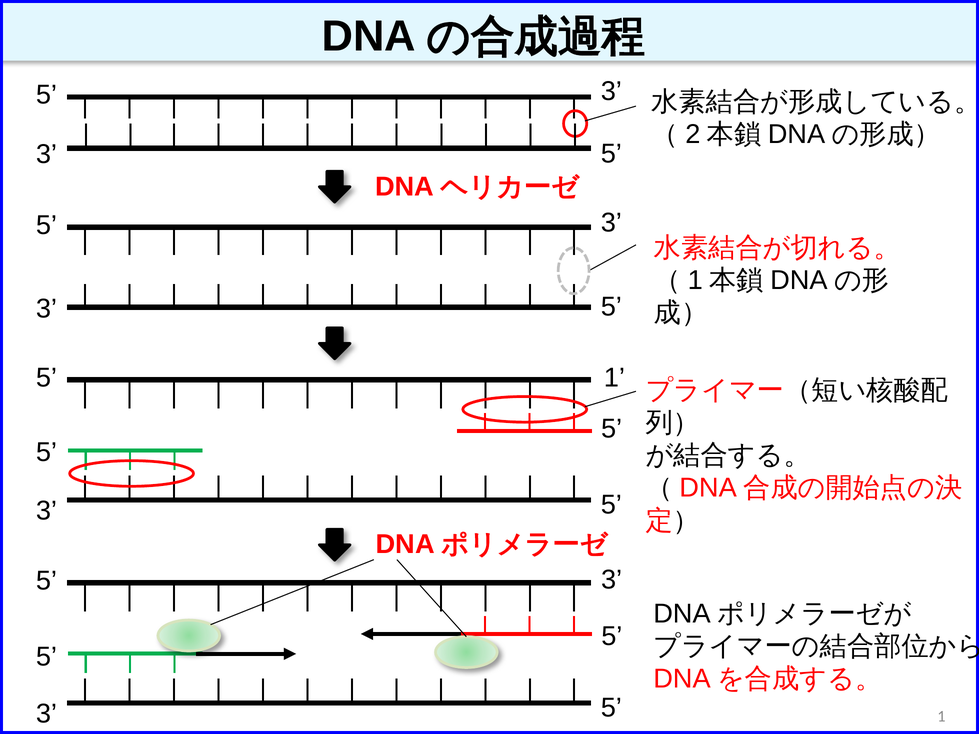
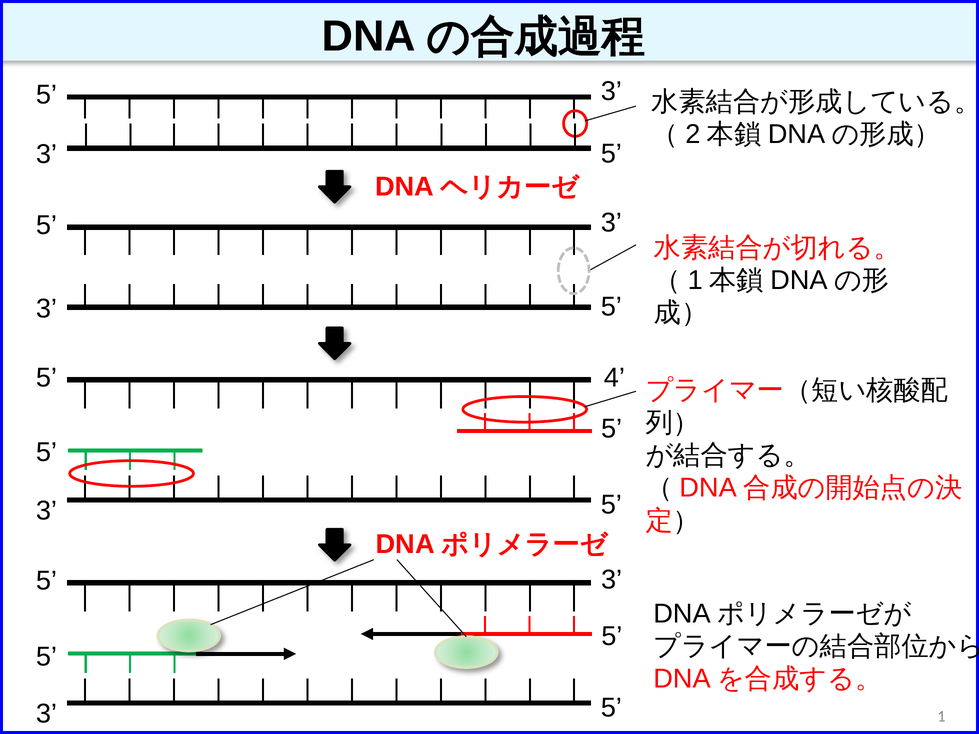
5 1: 1 -> 4
